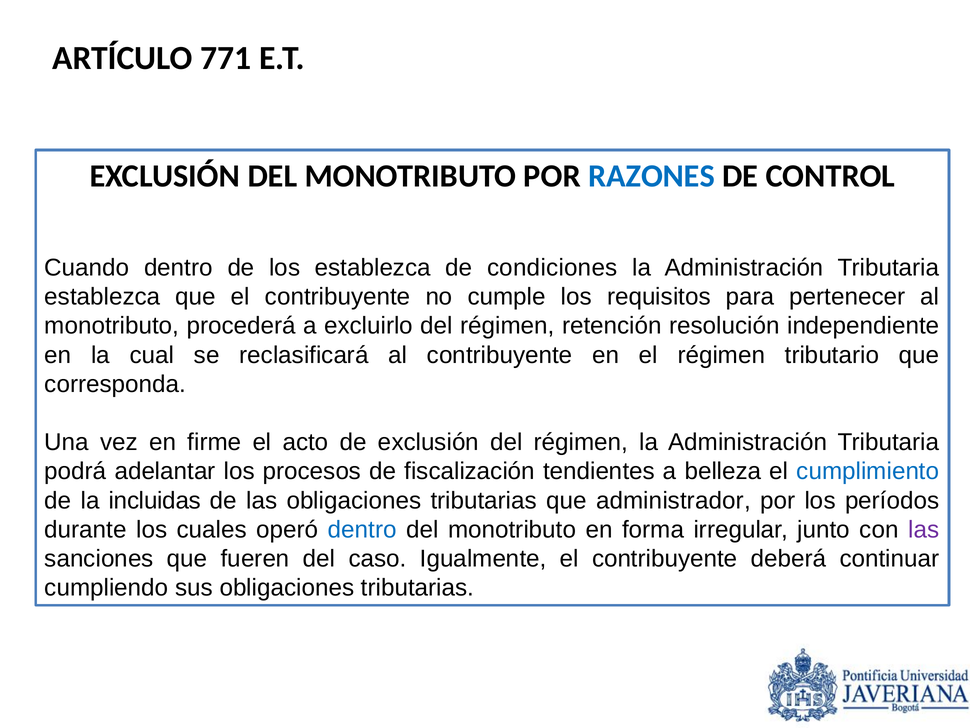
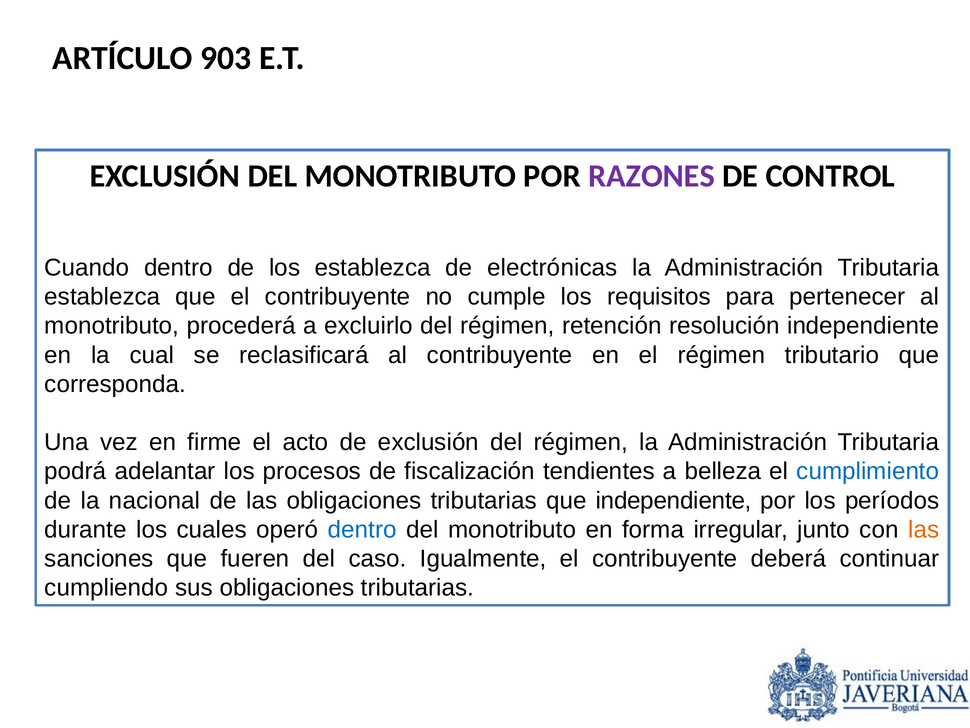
771: 771 -> 903
RAZONES colour: blue -> purple
condiciones: condiciones -> electrónicas
incluidas: incluidas -> nacional
que administrador: administrador -> independiente
las at (924, 529) colour: purple -> orange
